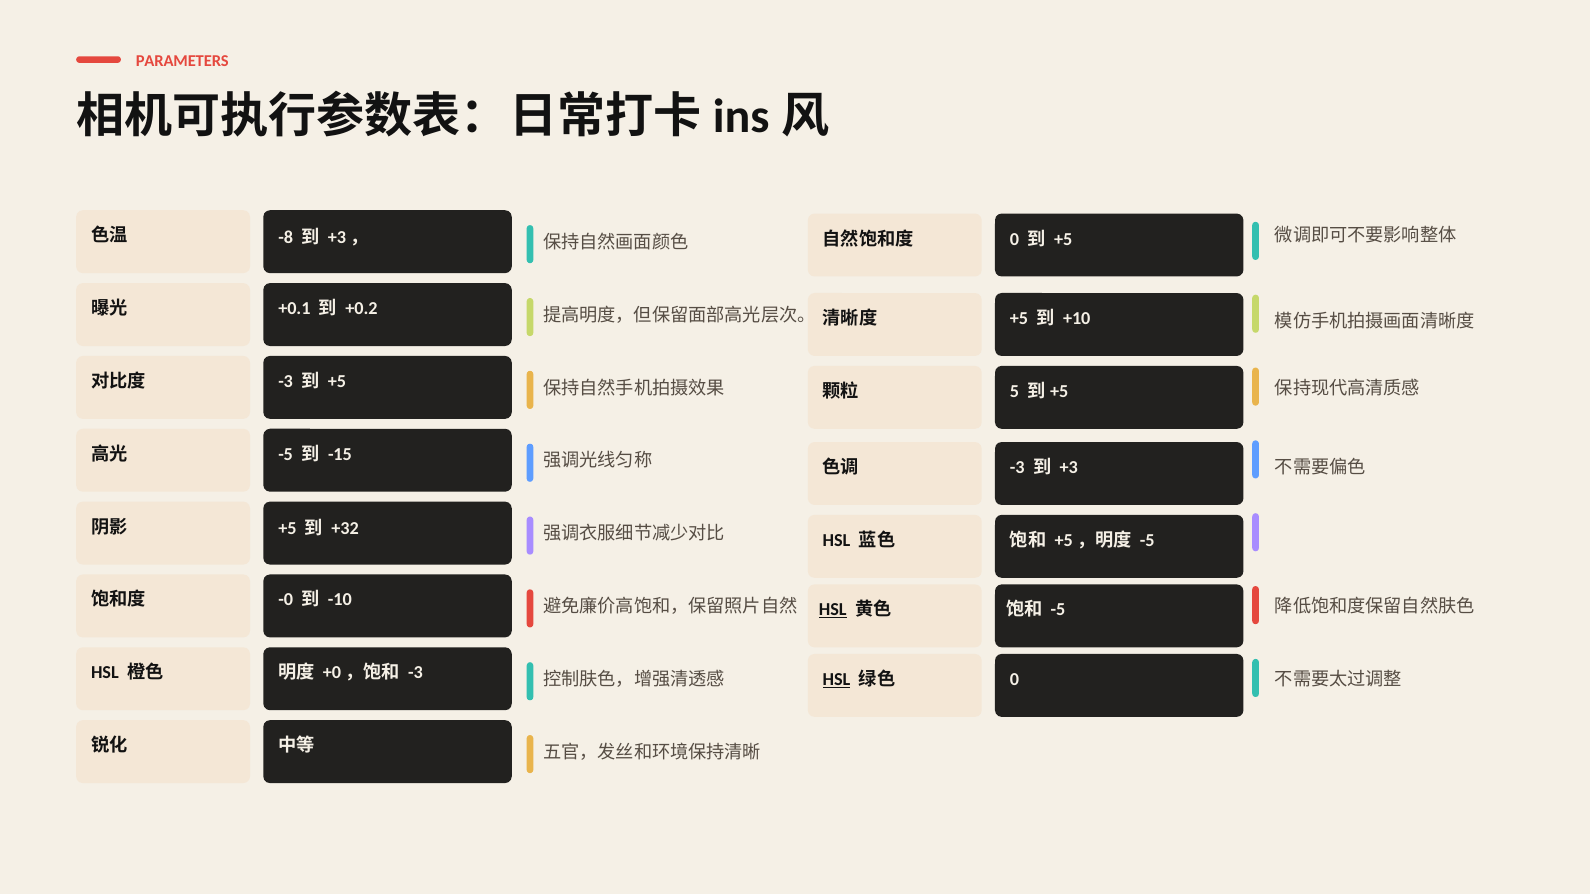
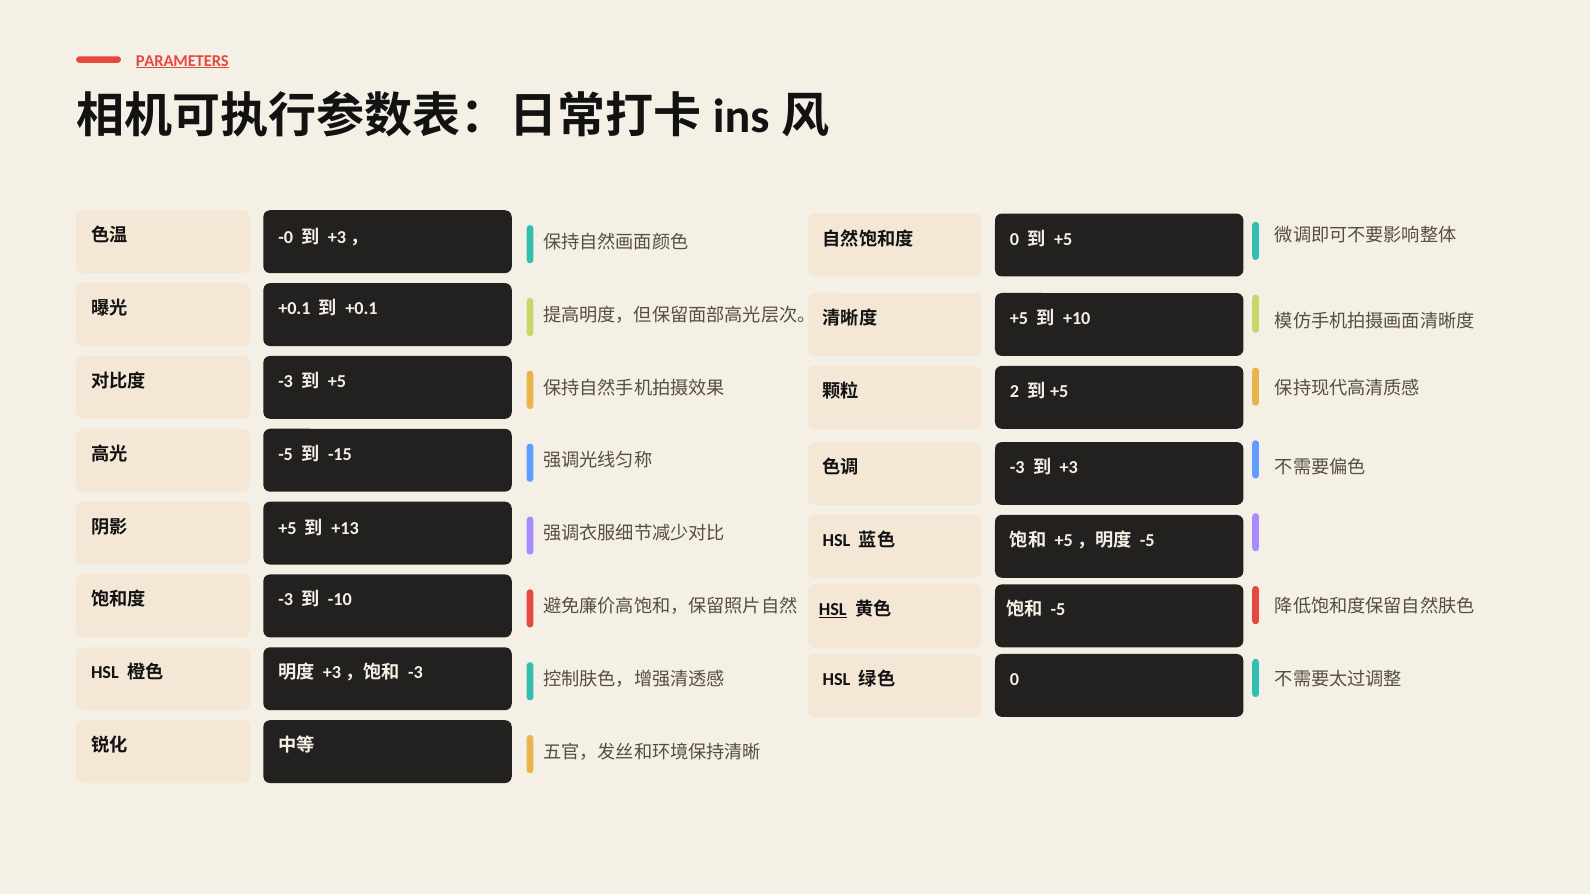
PARAMETERS underline: none -> present
-8: -8 -> -0
+0.2 at (362, 309): +0.2 -> +0.1
5: 5 -> 2
+32: +32 -> +13
-0 at (286, 600): -0 -> -3
+0 at (332, 673): +0 -> +3
HSL at (837, 680) underline: present -> none
